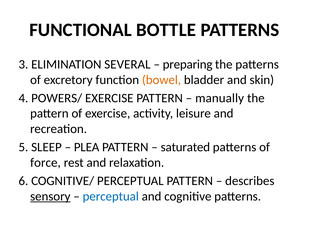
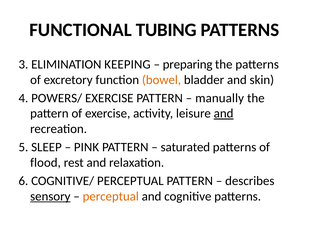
BOTTLE: BOTTLE -> TUBING
SEVERAL: SEVERAL -> KEEPING
and at (224, 113) underline: none -> present
PLEA: PLEA -> PINK
force: force -> flood
perceptual at (111, 196) colour: blue -> orange
